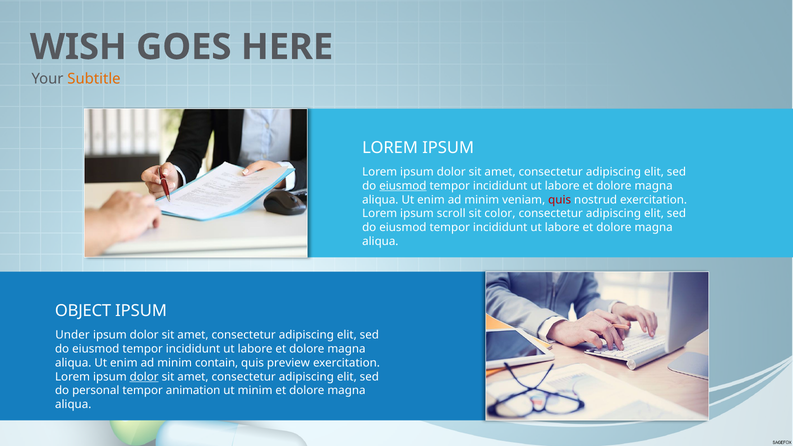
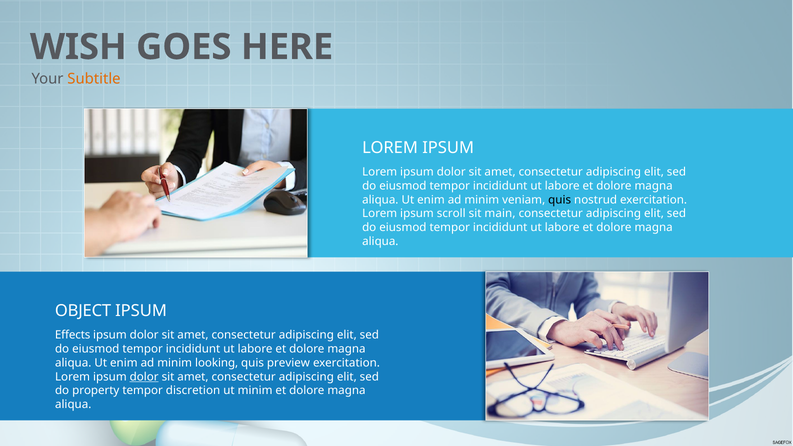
eiusmod at (403, 186) underline: present -> none
quis at (560, 200) colour: red -> black
color: color -> main
Under: Under -> Effects
contain: contain -> looking
personal: personal -> property
animation: animation -> discretion
